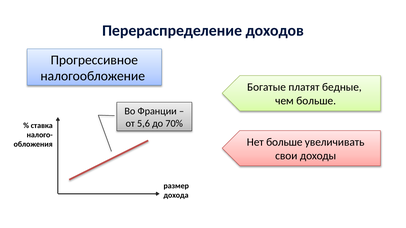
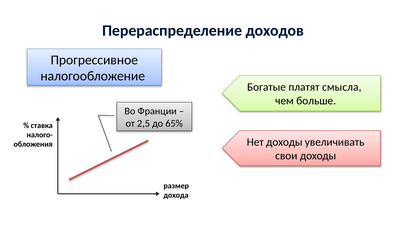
бедные: бедные -> смысла
5,6: 5,6 -> 2,5
70%: 70% -> 65%
Нет больше: больше -> доходы
